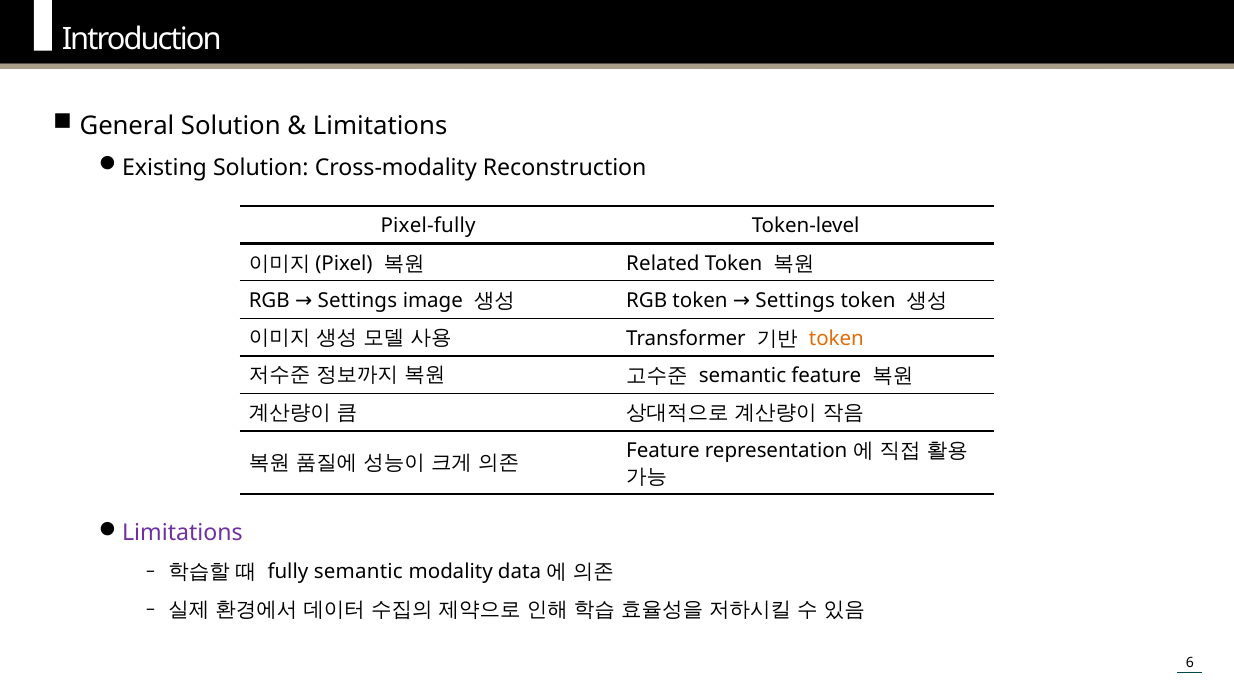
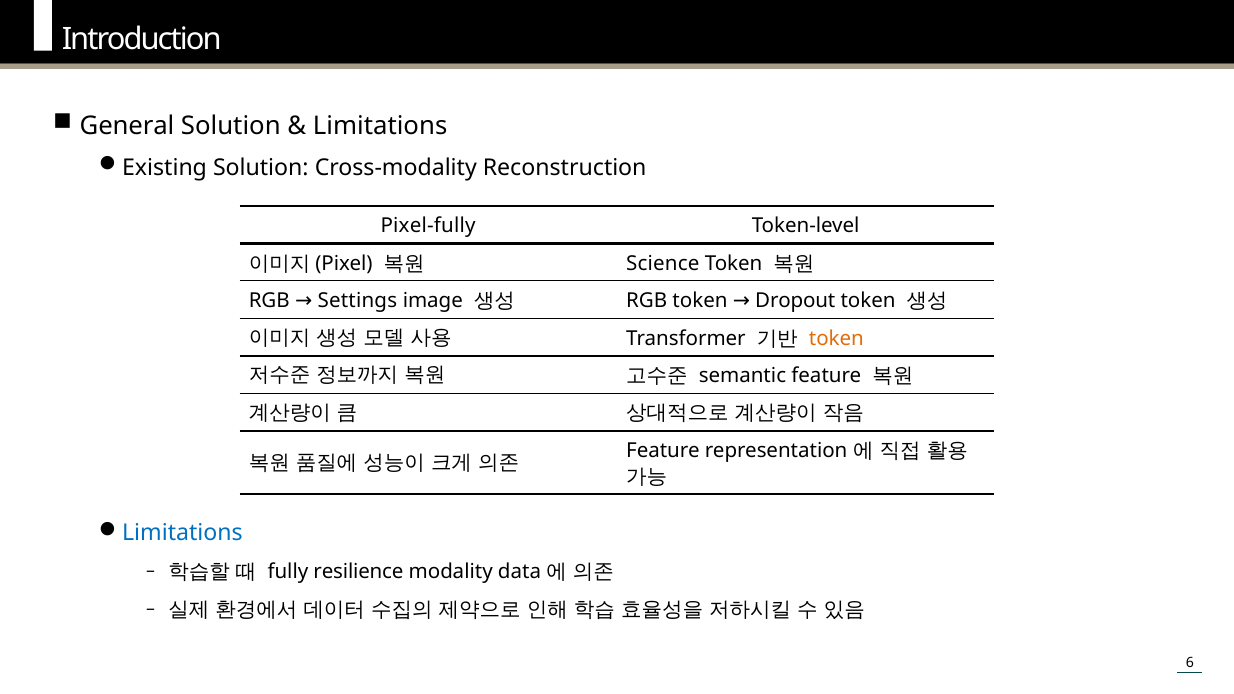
Related: Related -> Science
token Settings: Settings -> Dropout
Limitations at (182, 533) colour: purple -> blue
fully semantic: semantic -> resilience
